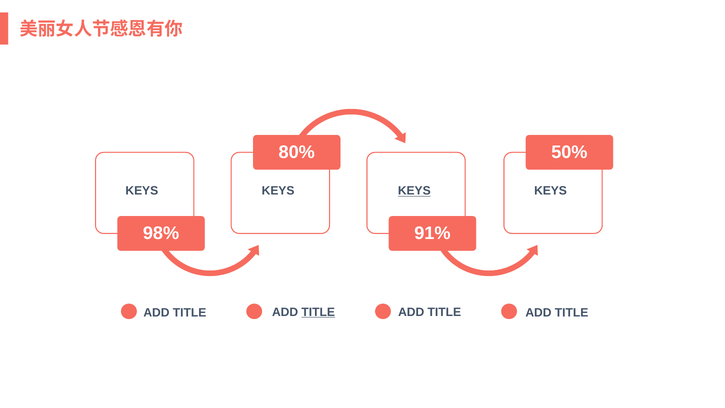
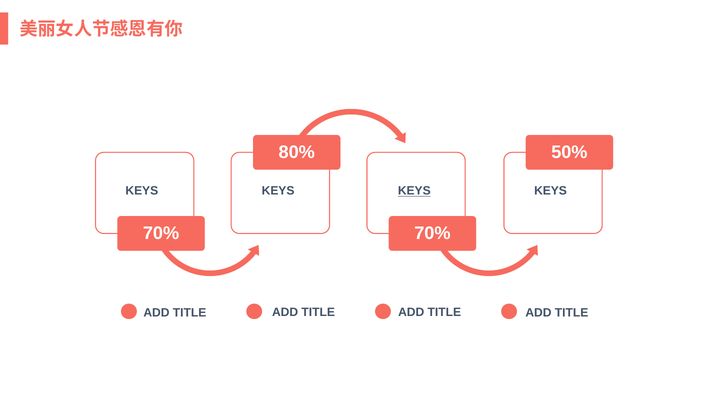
98% at (161, 233): 98% -> 70%
91% at (432, 233): 91% -> 70%
TITLE at (318, 312) underline: present -> none
